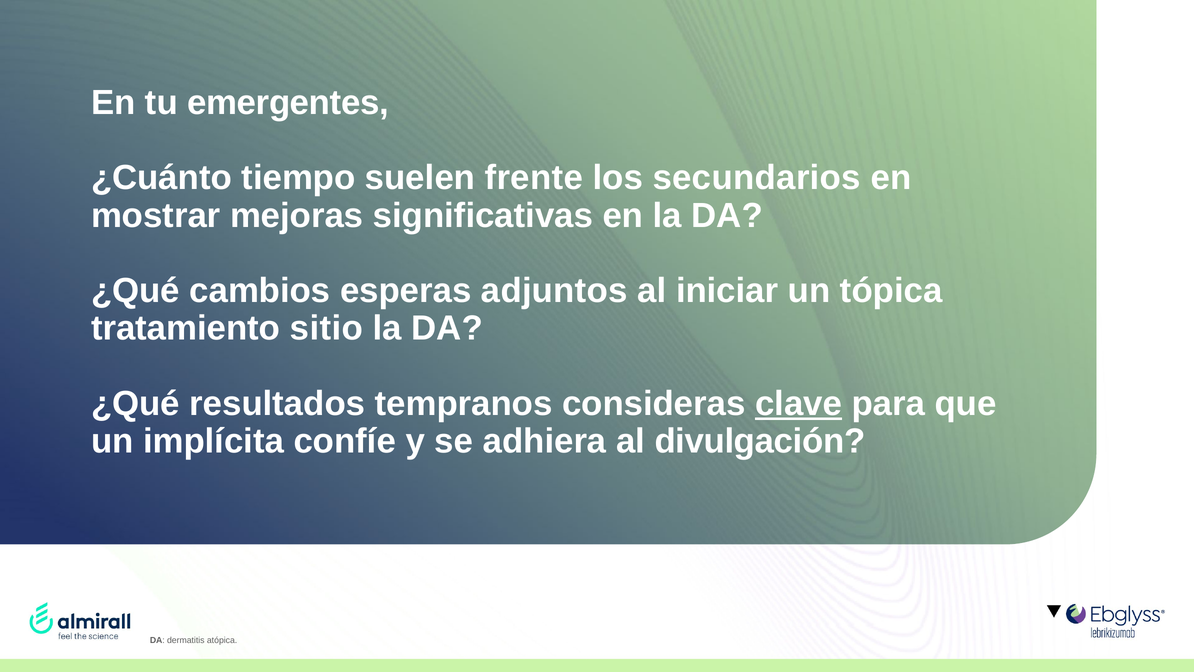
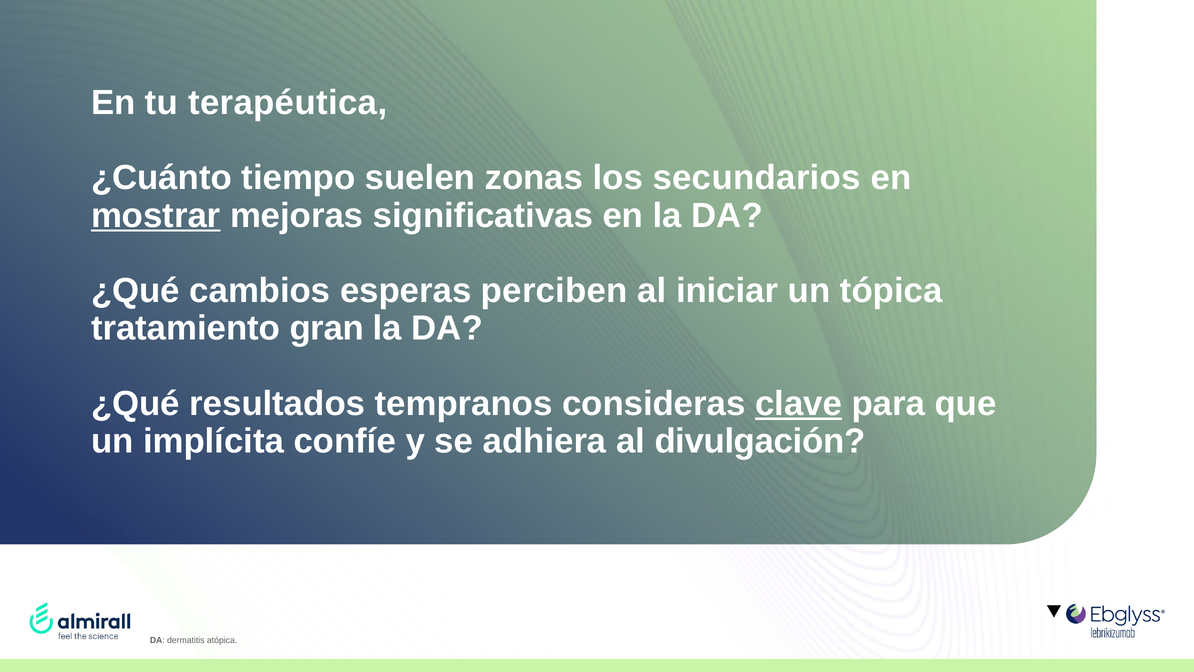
emergentes: emergentes -> terapéutica
frente: frente -> zonas
mostrar underline: none -> present
adjuntos: adjuntos -> perciben
sitio: sitio -> gran
